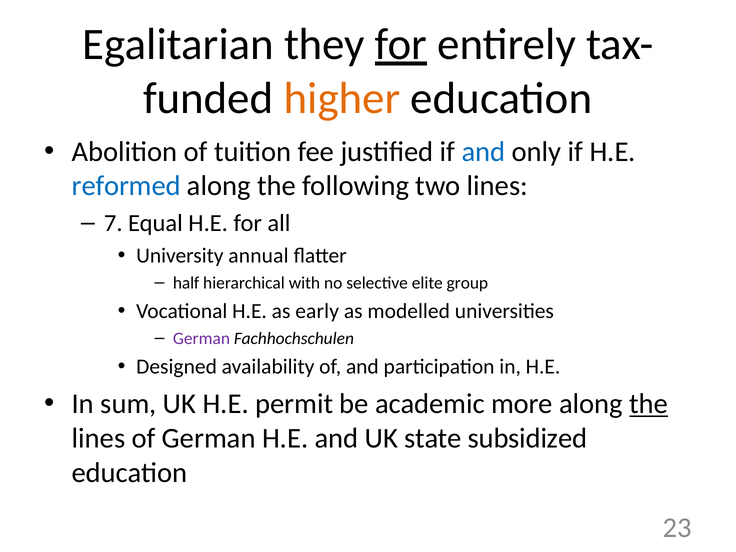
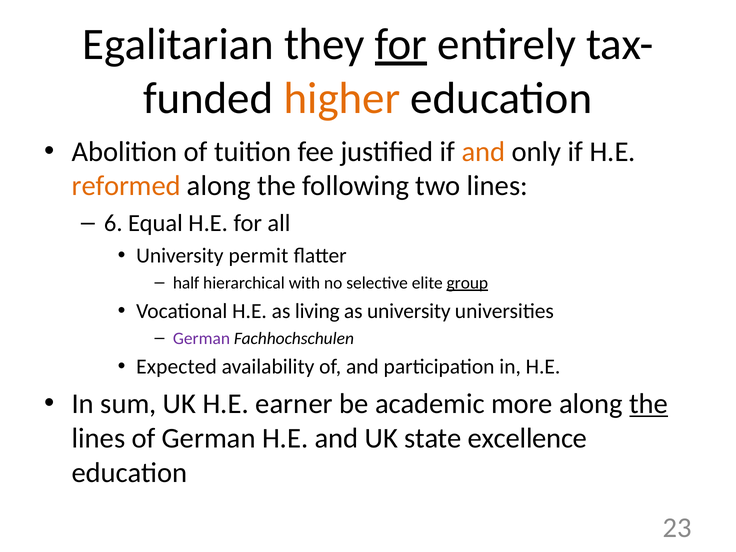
and at (484, 152) colour: blue -> orange
reformed colour: blue -> orange
7: 7 -> 6
annual: annual -> permit
group underline: none -> present
early: early -> living
as modelled: modelled -> university
Designed: Designed -> Expected
permit: permit -> earner
subsidized: subsidized -> excellence
